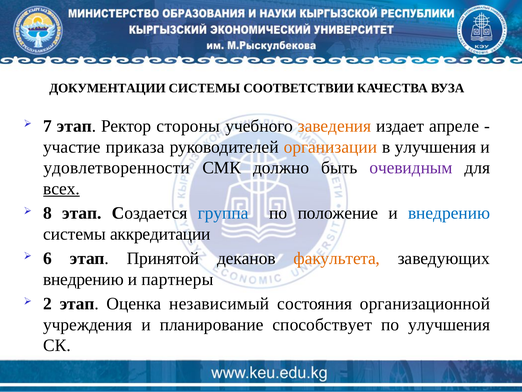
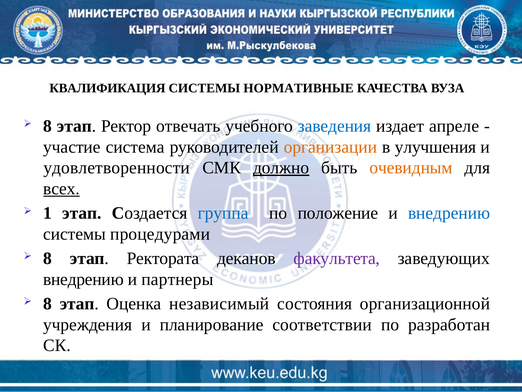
ДОКУМЕНТАЦИИ: ДОКУМЕНТАЦИИ -> КВАЛИФИКАЦИЯ
СООТВЕТСТВИИ: СООТВЕТСТВИИ -> НОРМАТИВНЫЕ
7 at (48, 126): 7 -> 8
стороны: стороны -> отвечать
заведения colour: orange -> blue
приказа: приказа -> система
должно underline: none -> present
очевидным colour: purple -> orange
8: 8 -> 1
аккредитации: аккредитации -> процедурами
6 at (48, 258): 6 -> 8
Принятой: Принятой -> Ректората
факультета colour: orange -> purple
2 at (48, 303): 2 -> 8
способствует: способствует -> соответствии
по улучшения: улучшения -> разработан
